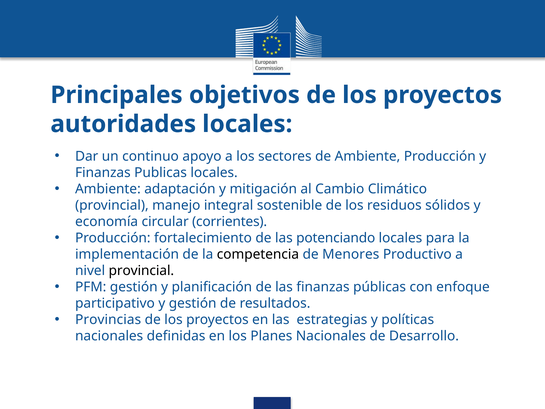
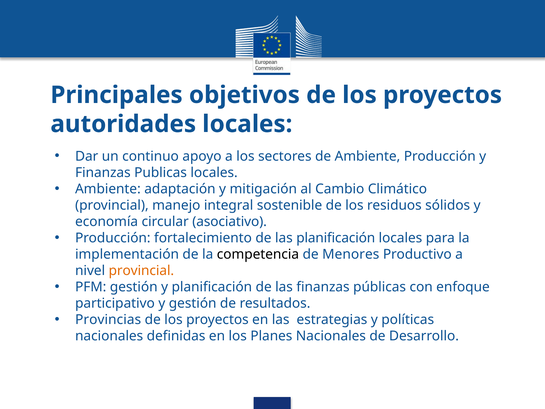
corrientes: corrientes -> asociativo
las potenciando: potenciando -> planificación
provincial at (141, 271) colour: black -> orange
